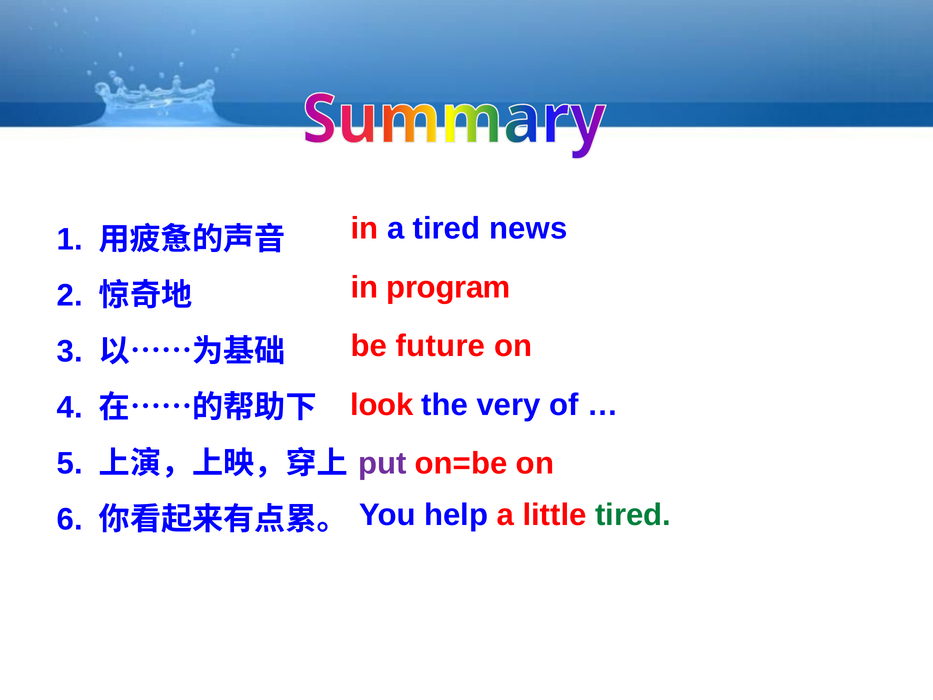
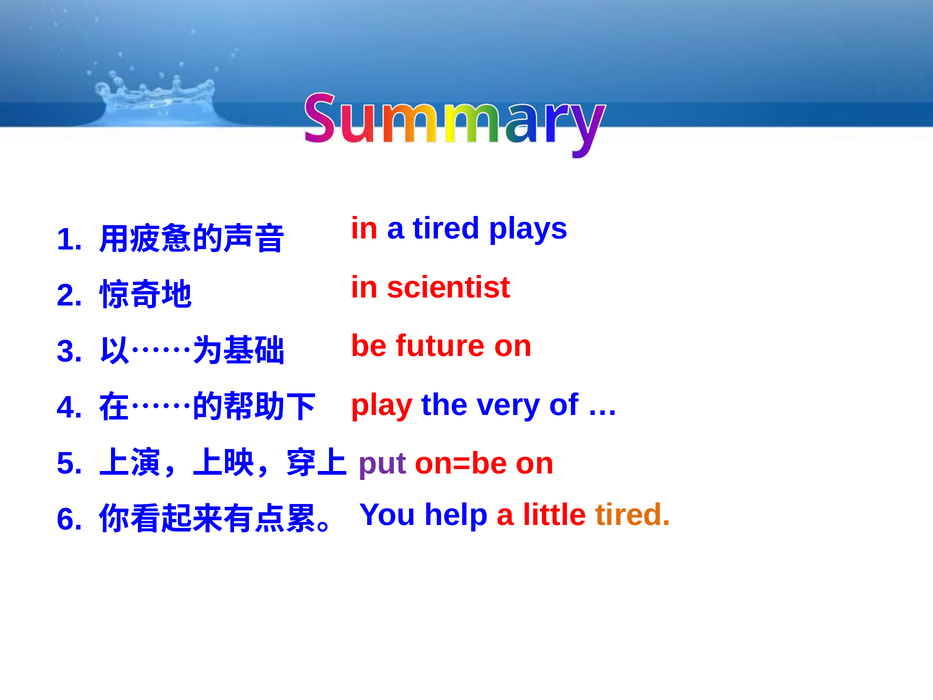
news: news -> plays
program: program -> scientist
look: look -> play
tired at (633, 515) colour: green -> orange
